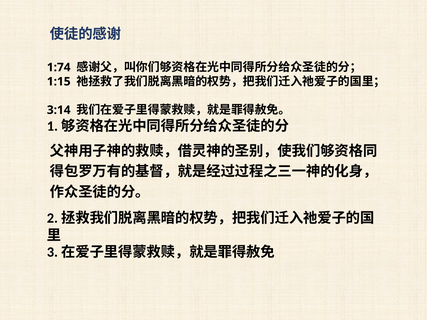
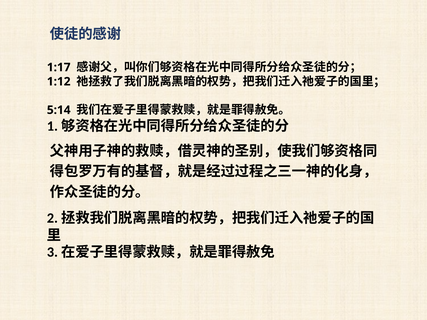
1:74: 1:74 -> 1:17
1:15: 1:15 -> 1:12
3:14: 3:14 -> 5:14
